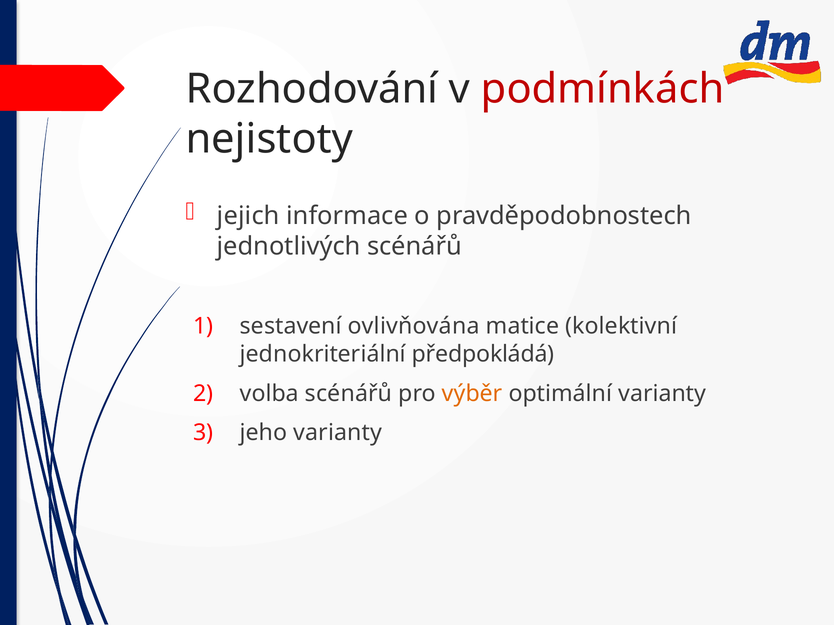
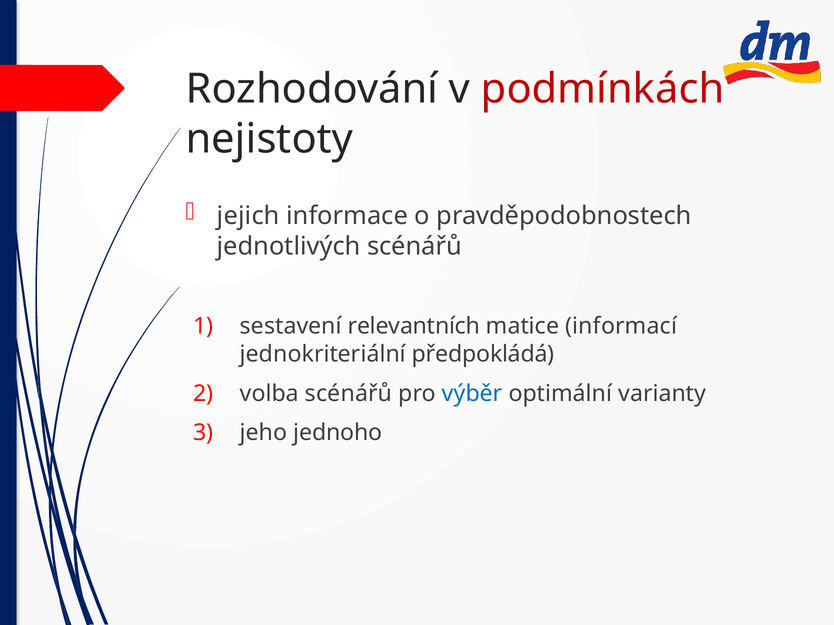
ovlivňována: ovlivňována -> relevantních
kolektivní: kolektivní -> informací
výběr colour: orange -> blue
jeho varianty: varianty -> jednoho
